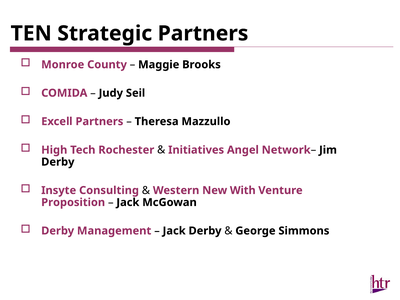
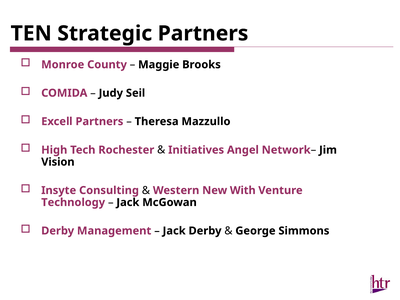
Derby at (58, 162): Derby -> Vision
Proposition: Proposition -> Technology
